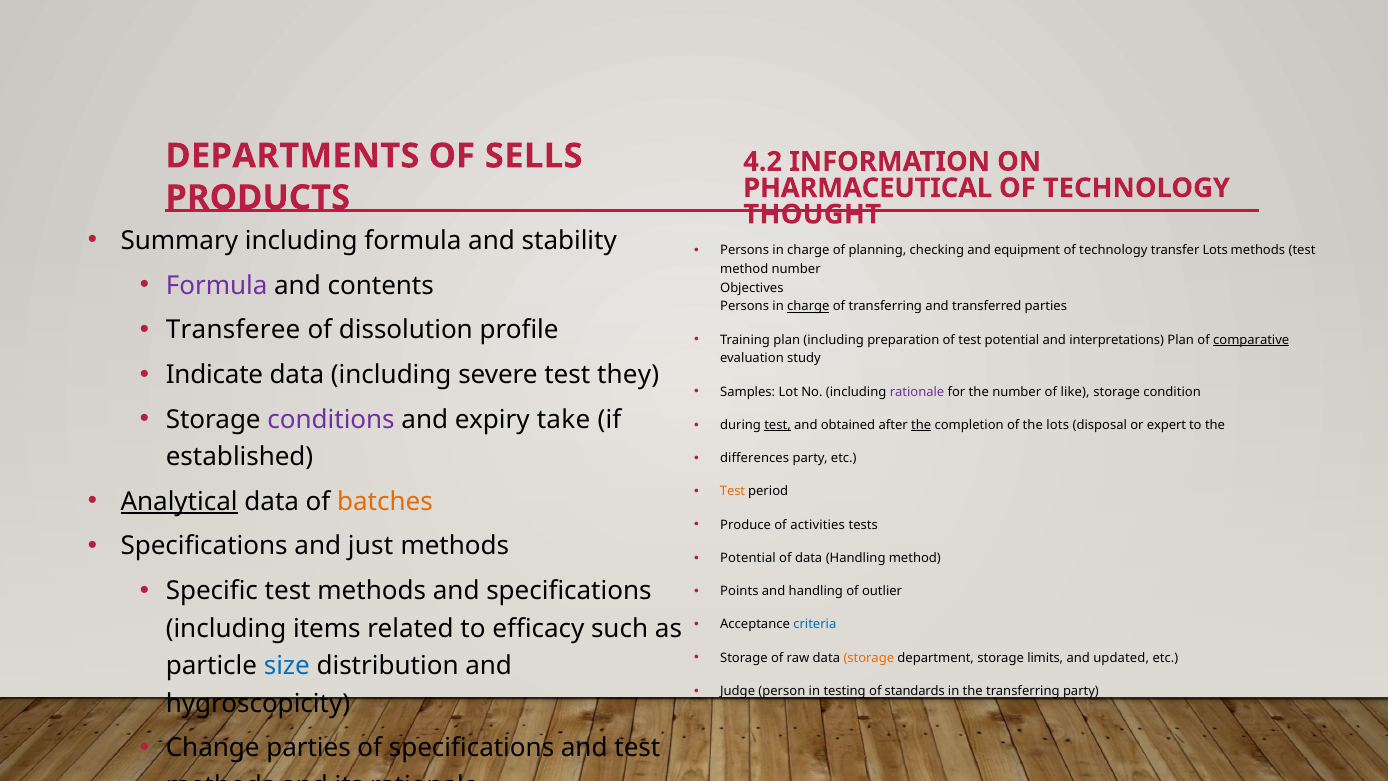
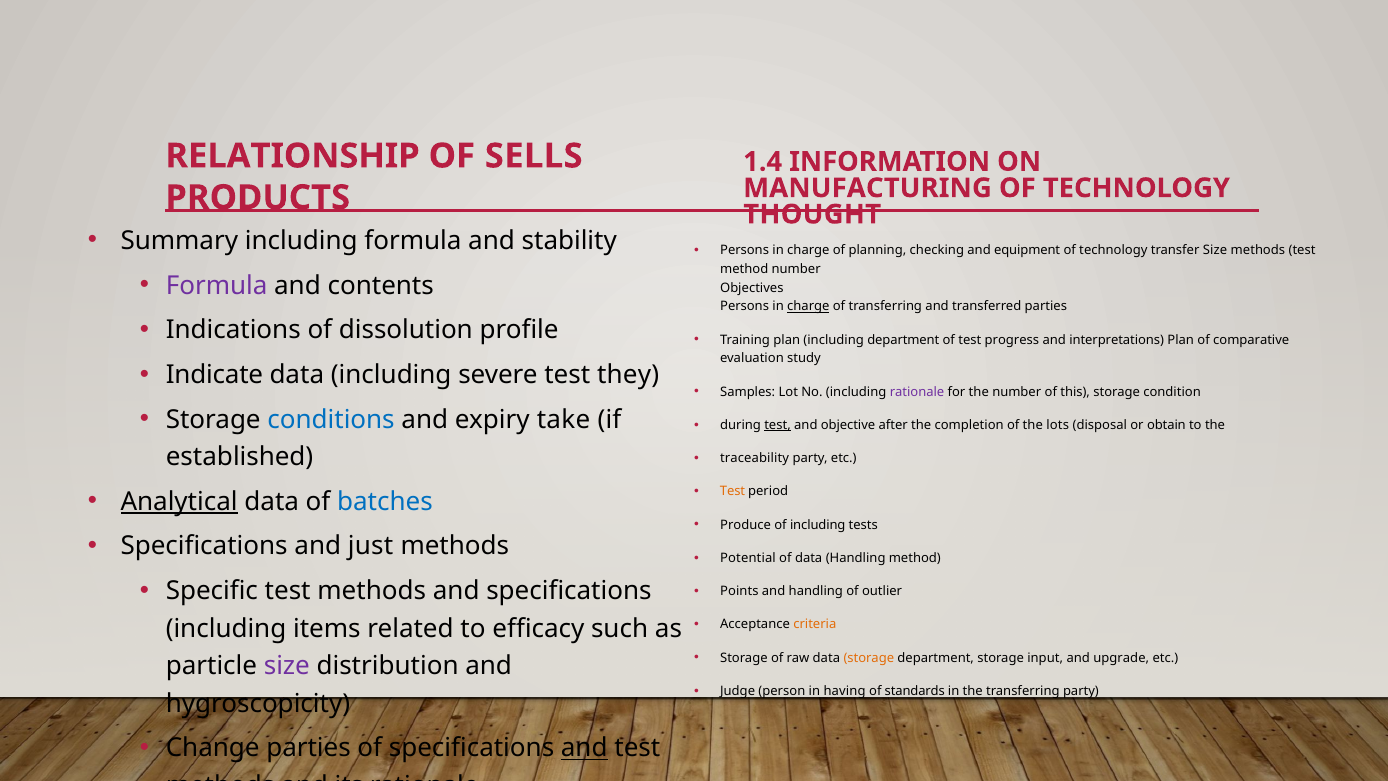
DEPARTMENTS: DEPARTMENTS -> RELATIONSHIP
4.2: 4.2 -> 1.4
PHARMACEUTICAL: PHARMACEUTICAL -> MANUFACTURING
transfer Lots: Lots -> Size
Transferee: Transferee -> Indications
including preparation: preparation -> department
test potential: potential -> progress
comparative at (1251, 340) underline: present -> none
like: like -> this
conditions colour: purple -> blue
obtained: obtained -> objective
the at (921, 425) underline: present -> none
expert: expert -> obtain
differences: differences -> traceability
batches colour: orange -> blue
of activities: activities -> including
criteria colour: blue -> orange
limits: limits -> input
updated: updated -> upgrade
size at (287, 666) colour: blue -> purple
testing: testing -> having
and at (584, 748) underline: none -> present
